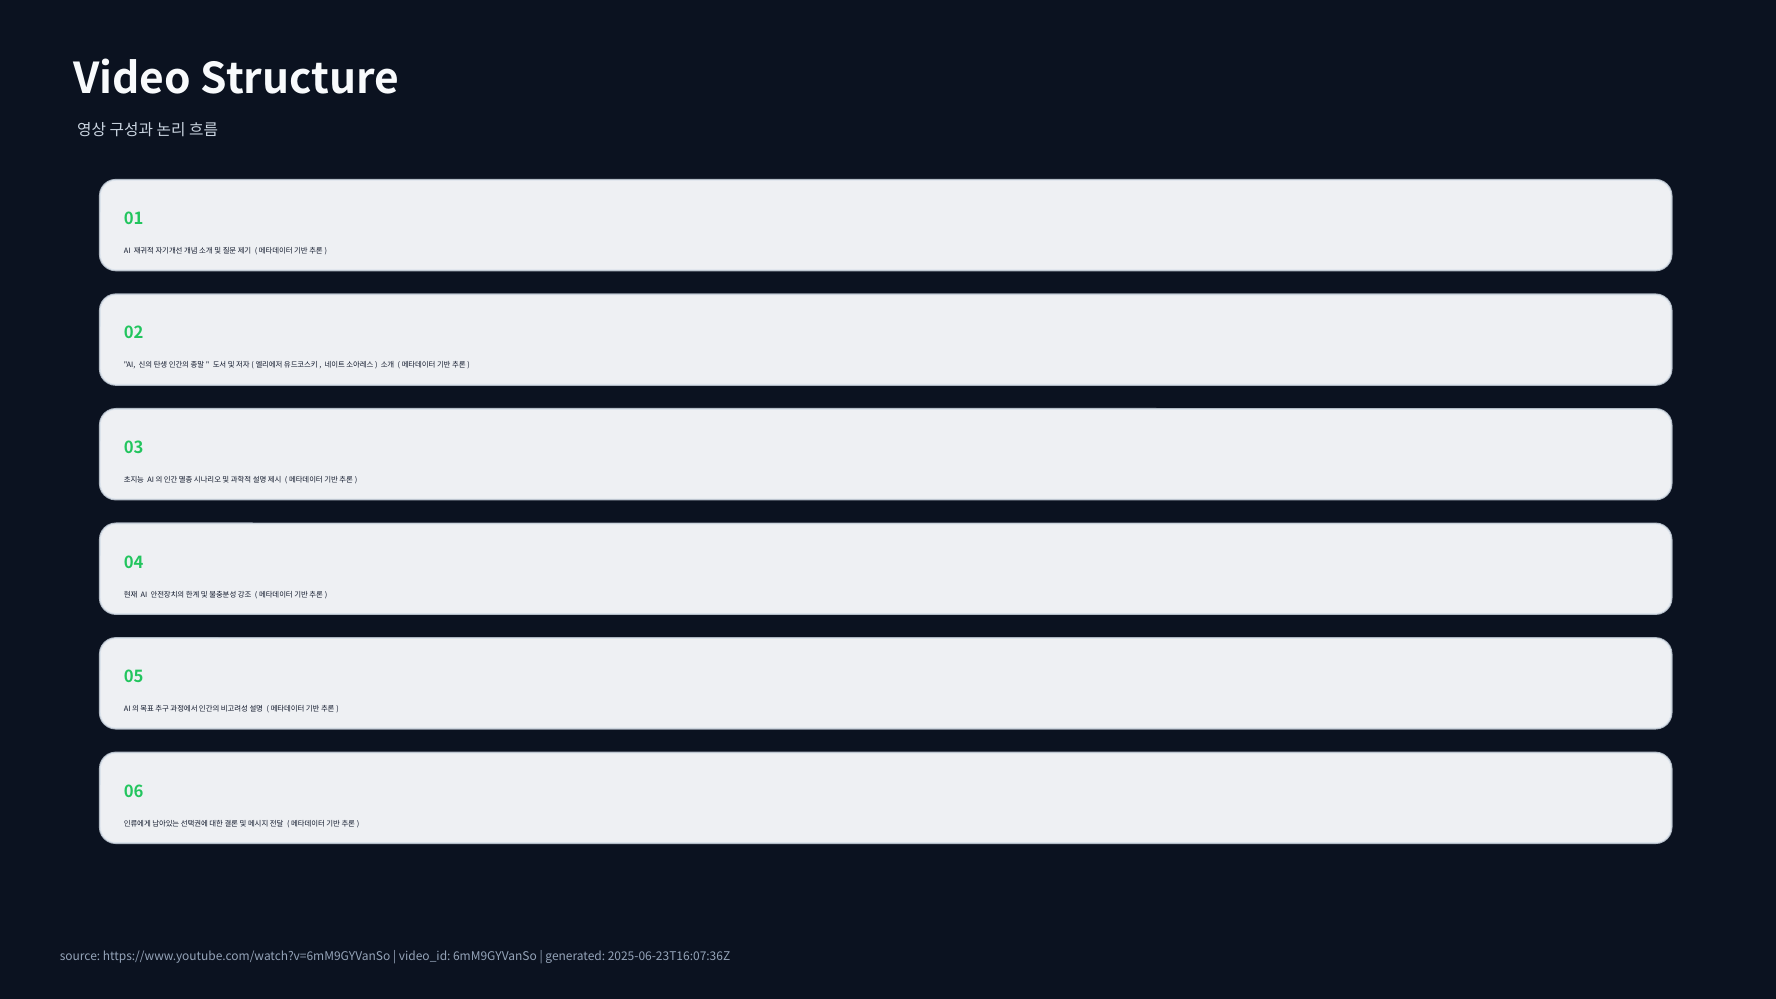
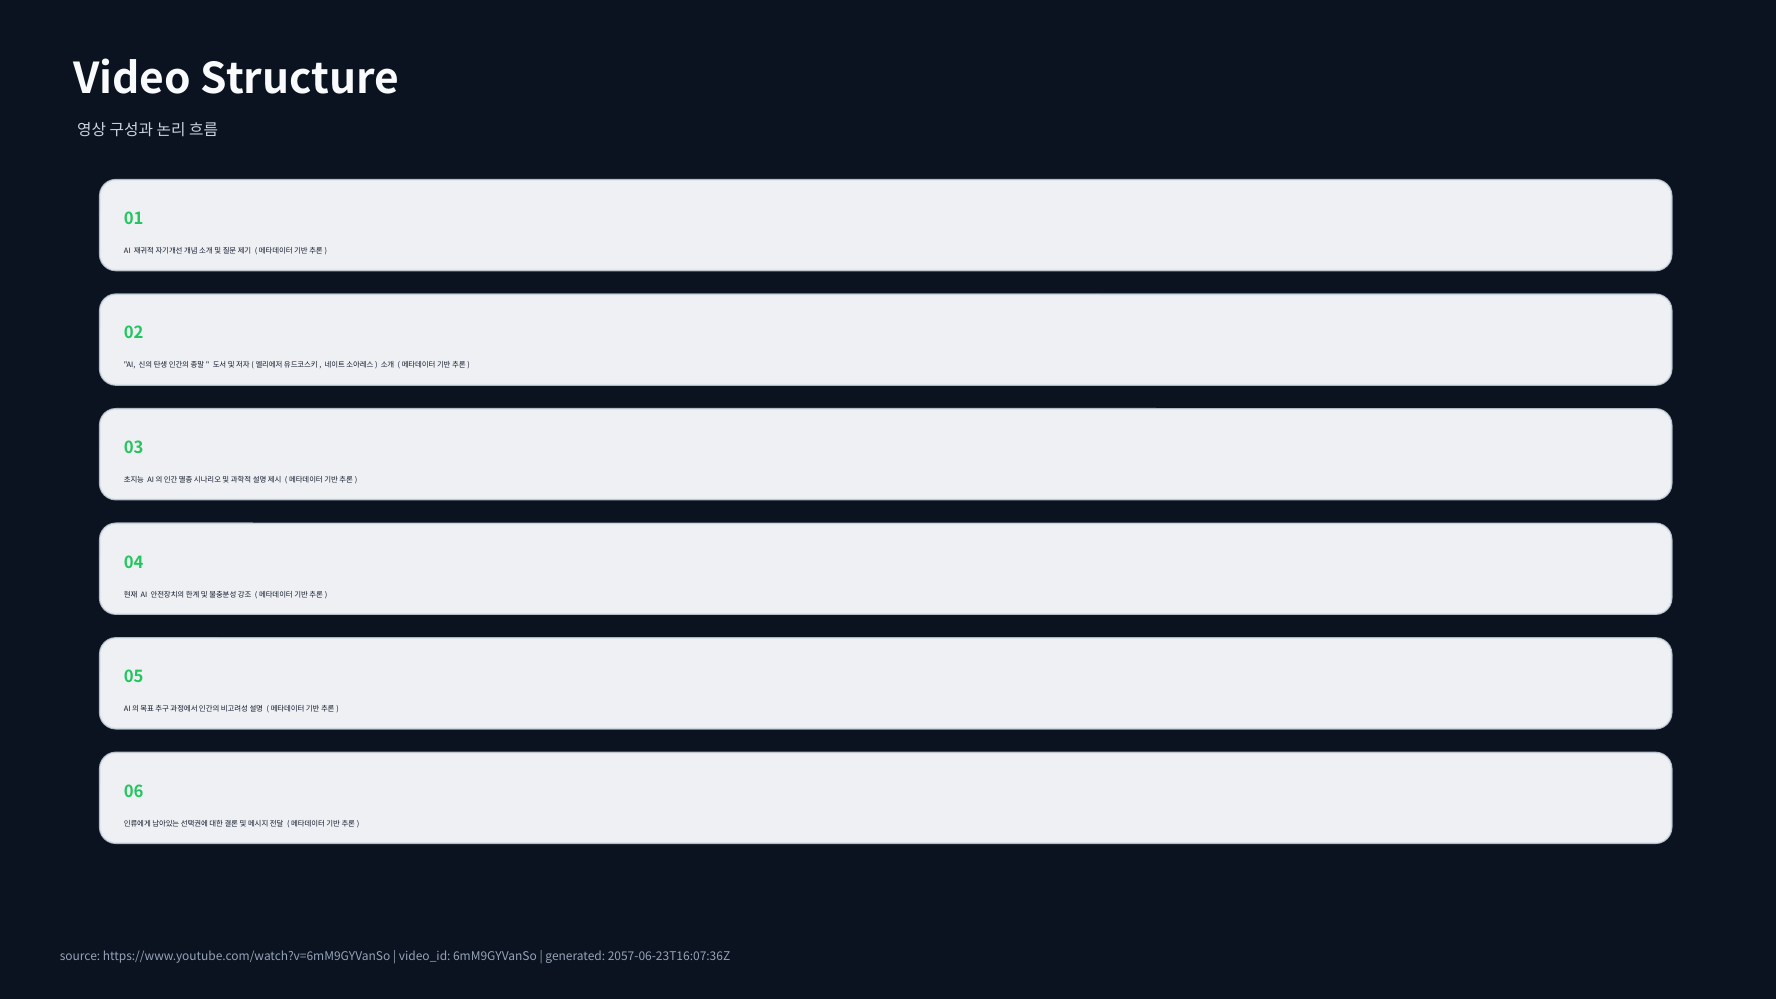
2025-06-23T16:07:36Z: 2025-06-23T16:07:36Z -> 2057-06-23T16:07:36Z
